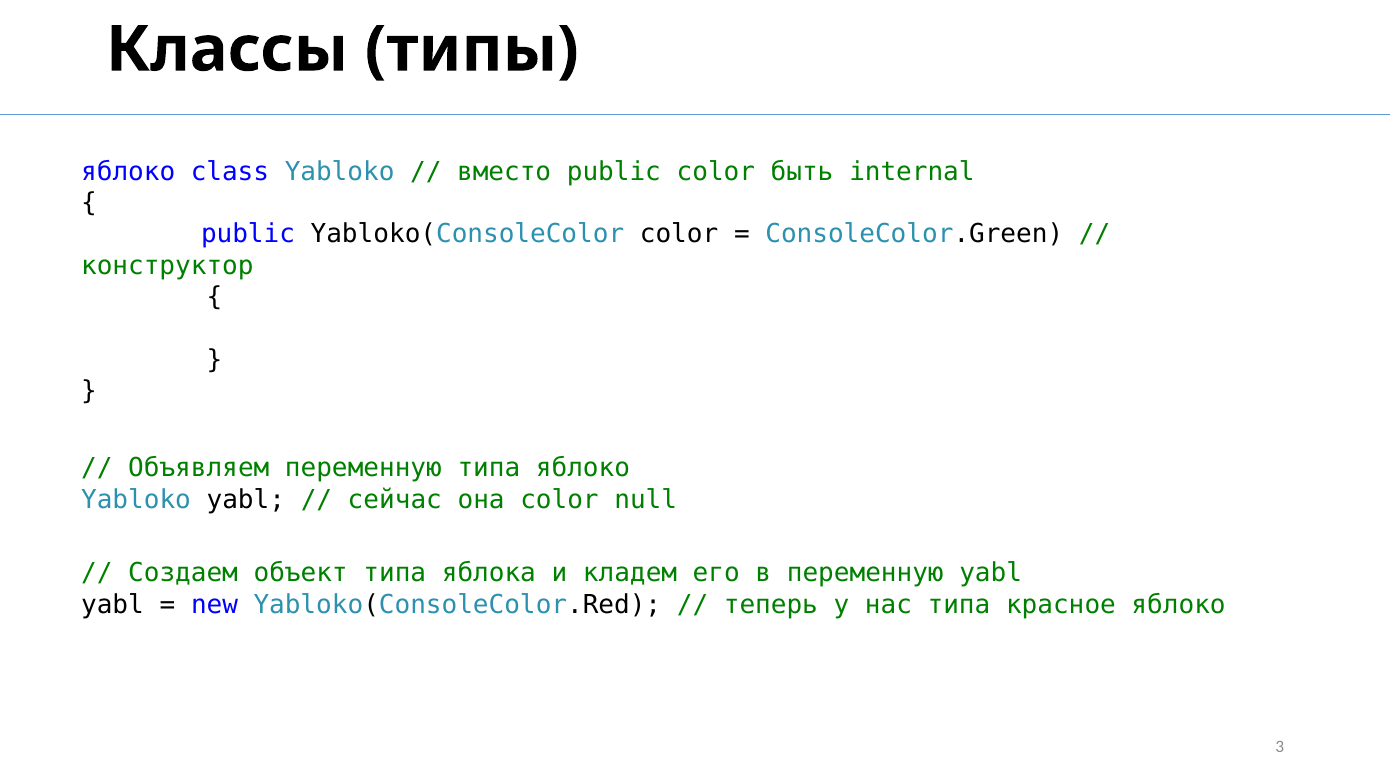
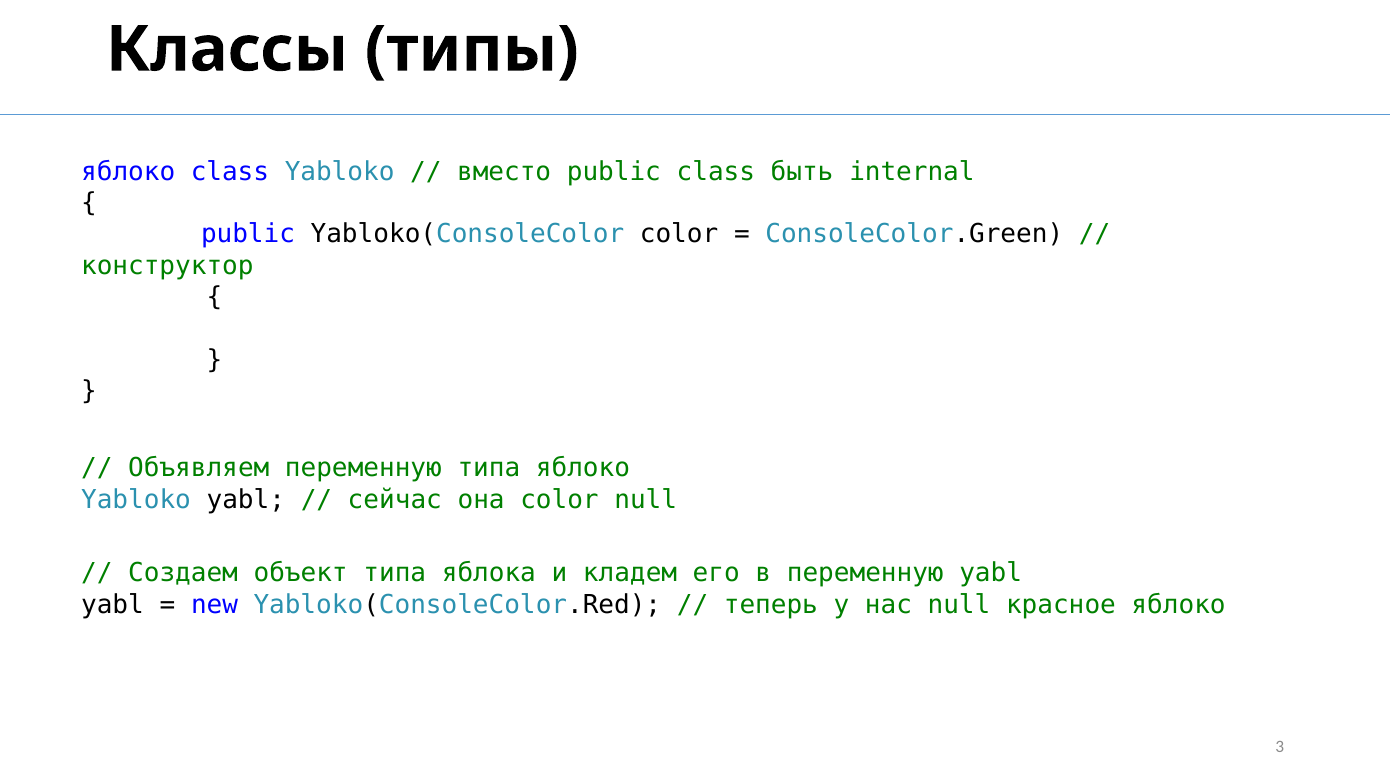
public color: color -> class
нас типа: типа -> null
